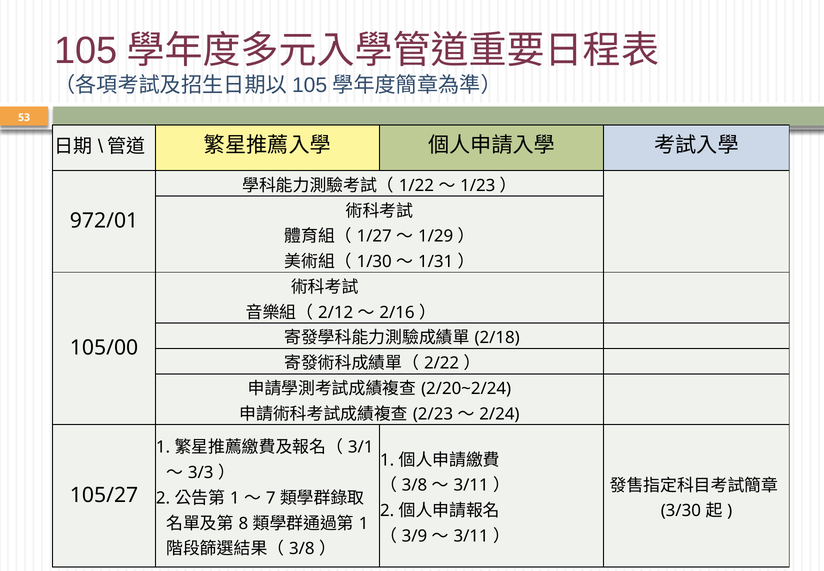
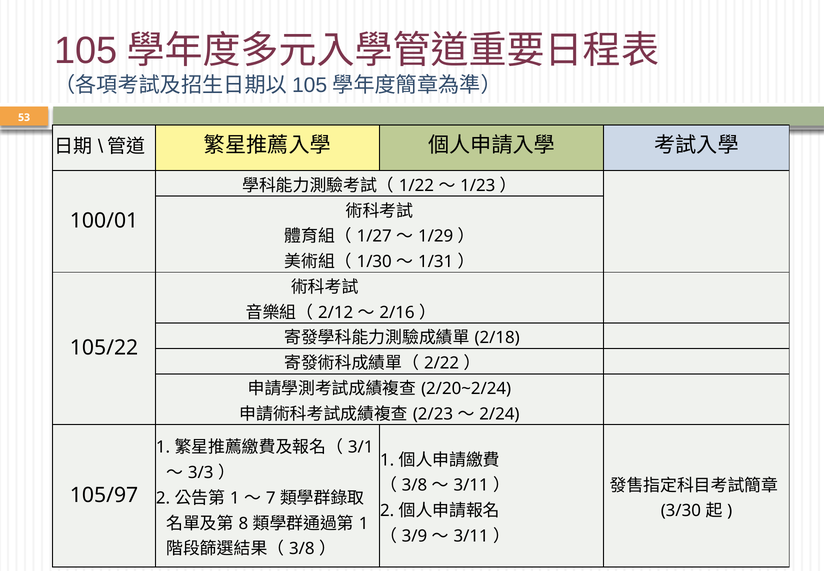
972/01: 972/01 -> 100/01
105/00: 105/00 -> 105/22
105/27: 105/27 -> 105/97
